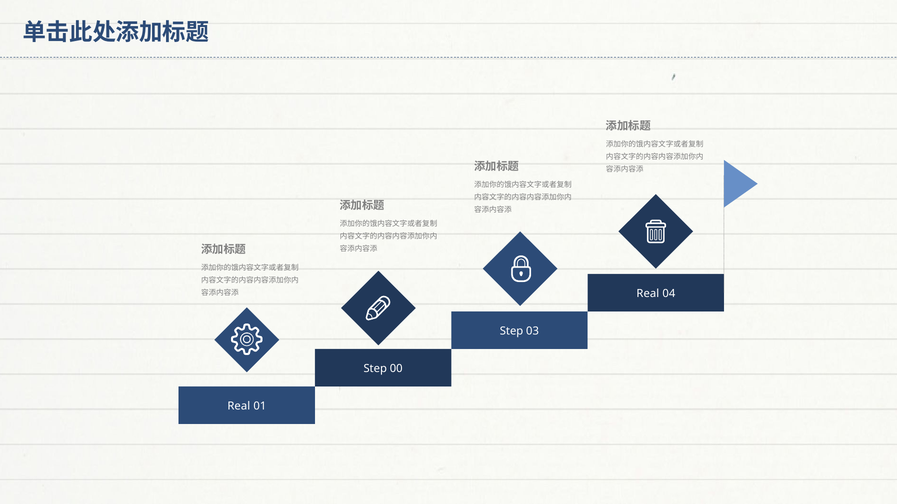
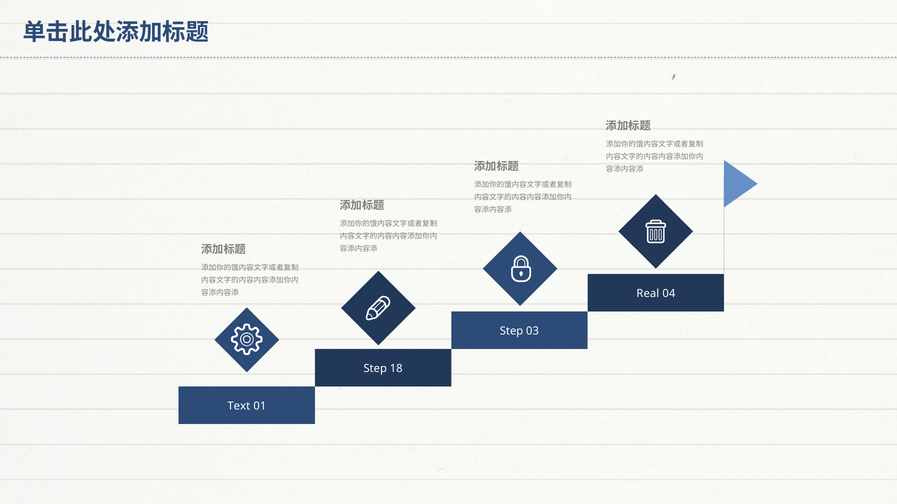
00: 00 -> 18
Real at (239, 406): Real -> Text
